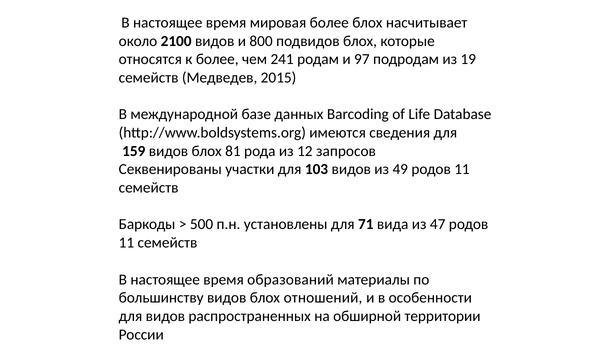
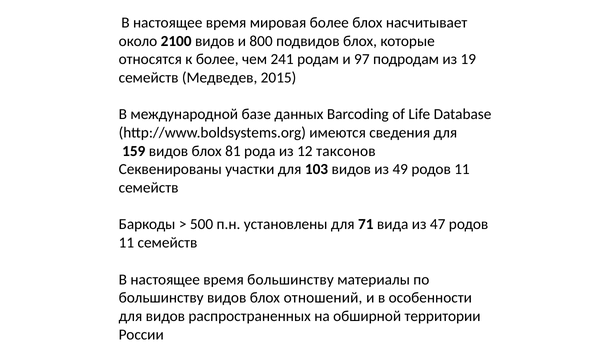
запросов: запросов -> таксонов
время образований: образований -> большинству
